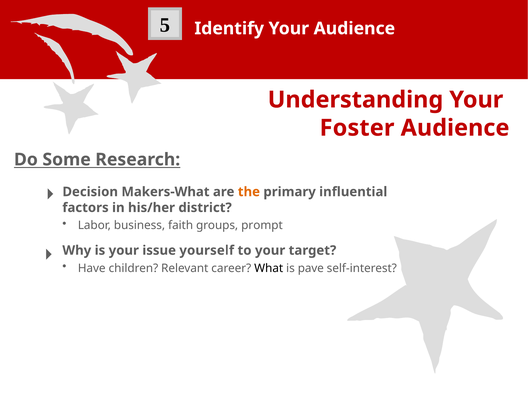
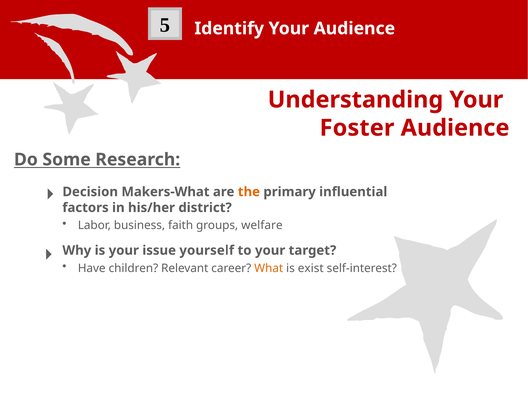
prompt: prompt -> welfare
What colour: black -> orange
pave: pave -> exist
